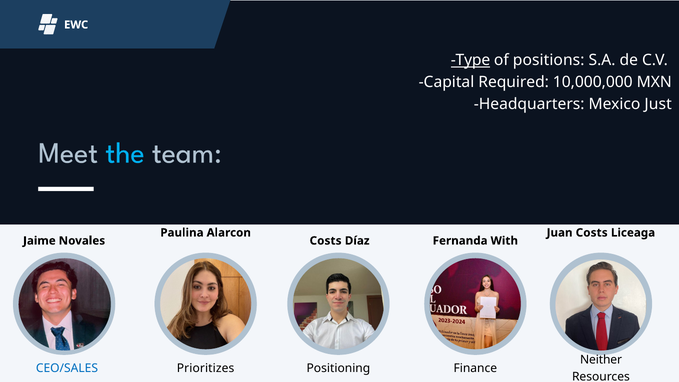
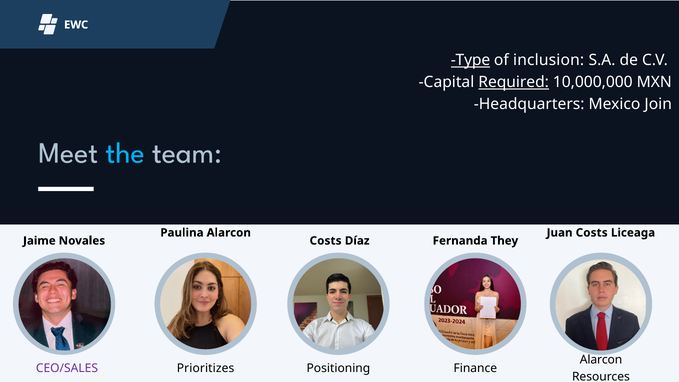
positions: positions -> inclusion
Required underline: none -> present
Just: Just -> Join
With: With -> They
Neither at (601, 360): Neither -> Alarcon
CEO/SALES colour: blue -> purple
